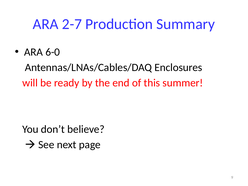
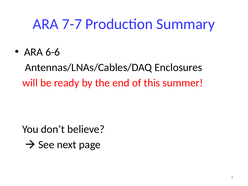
2-7: 2-7 -> 7-7
6-0: 6-0 -> 6-6
